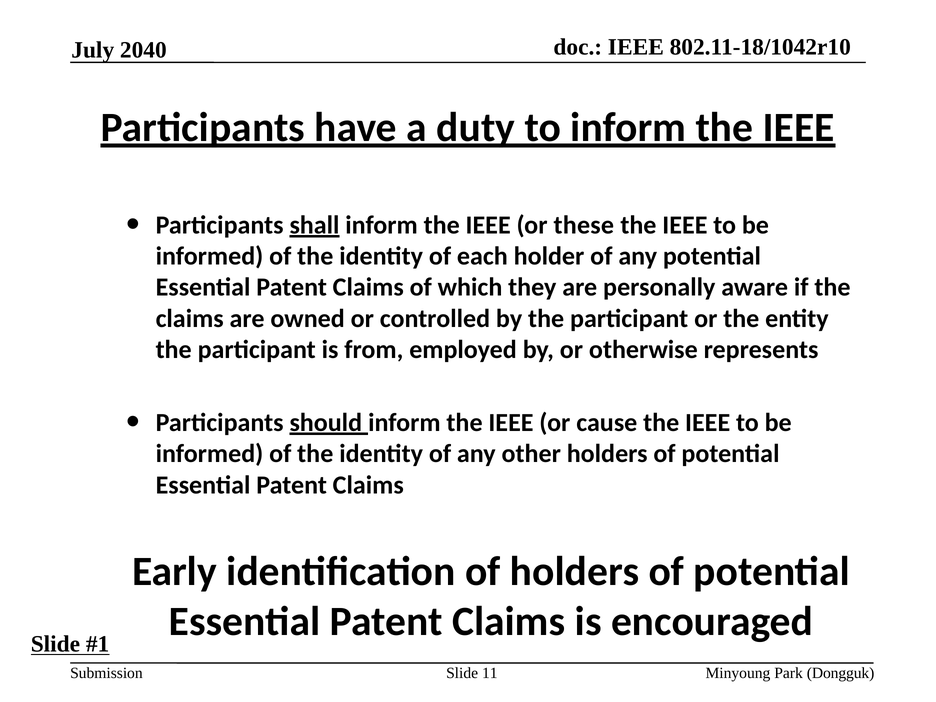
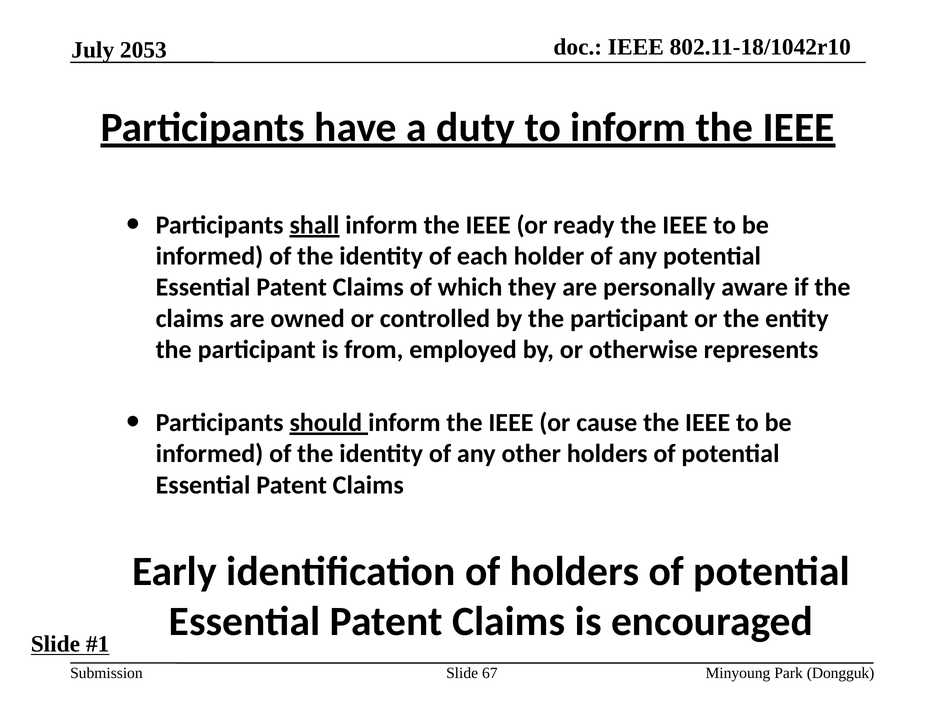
2040: 2040 -> 2053
these: these -> ready
11: 11 -> 67
